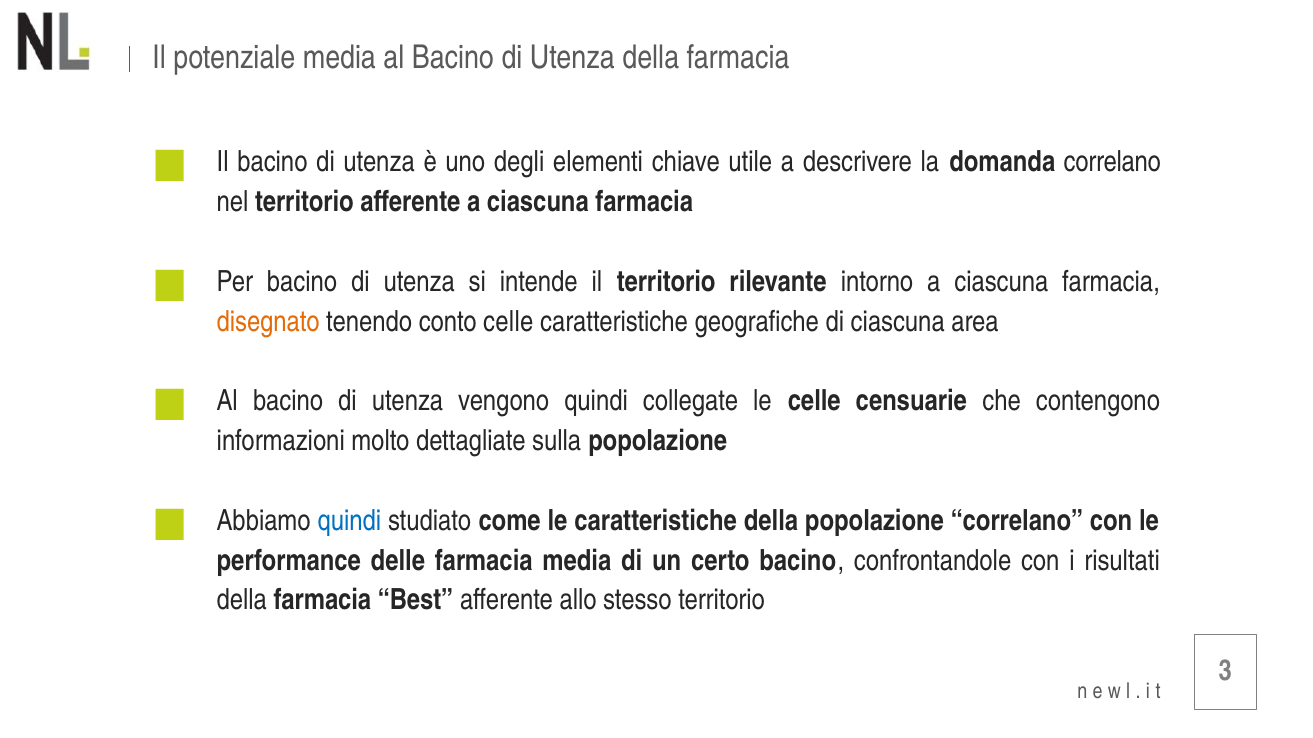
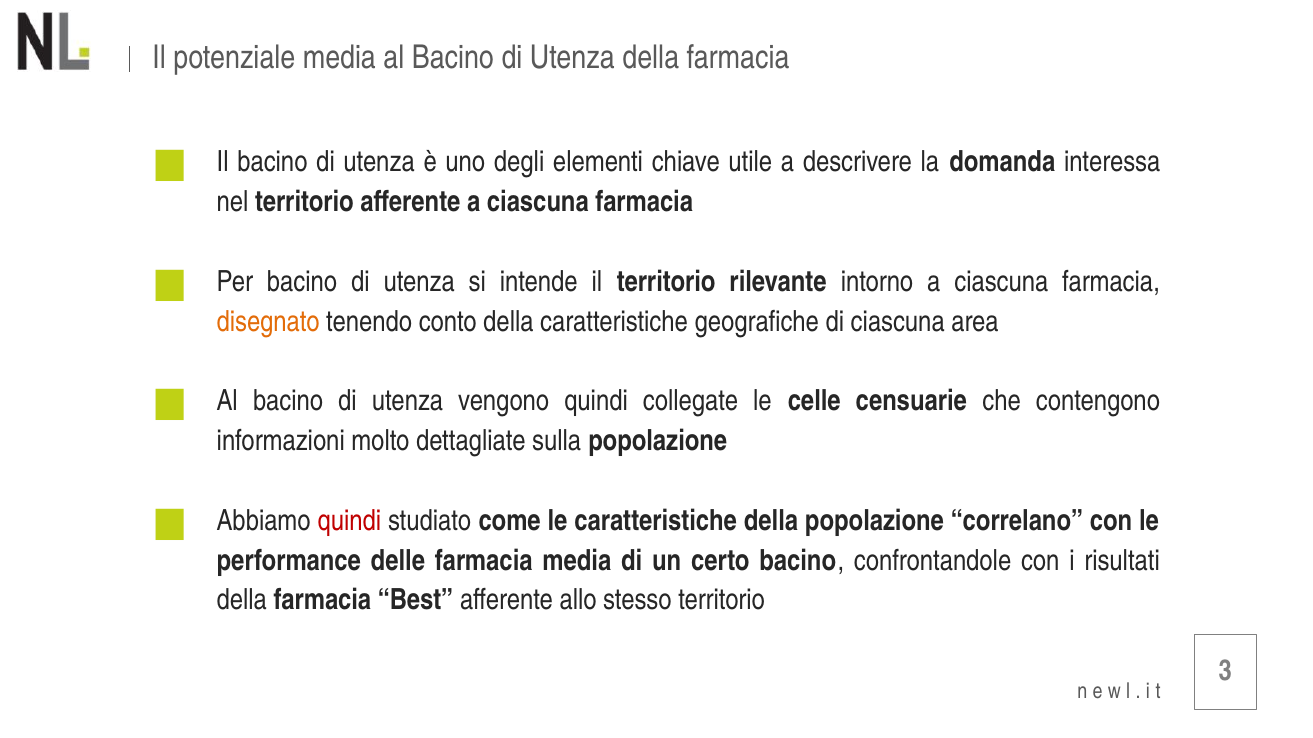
domanda correlano: correlano -> interessa
conto celle: celle -> della
quindi at (349, 521) colour: blue -> red
